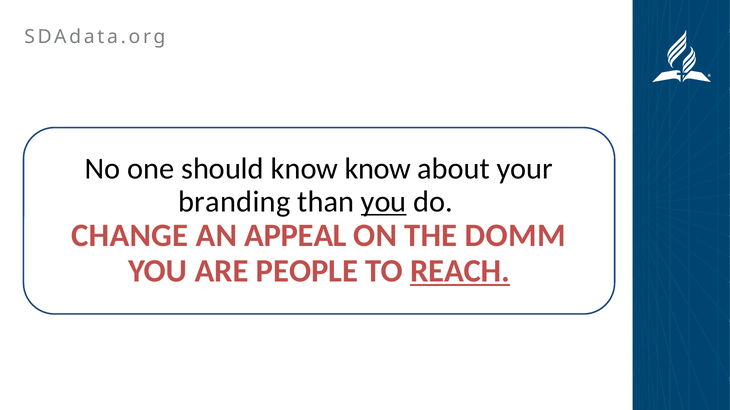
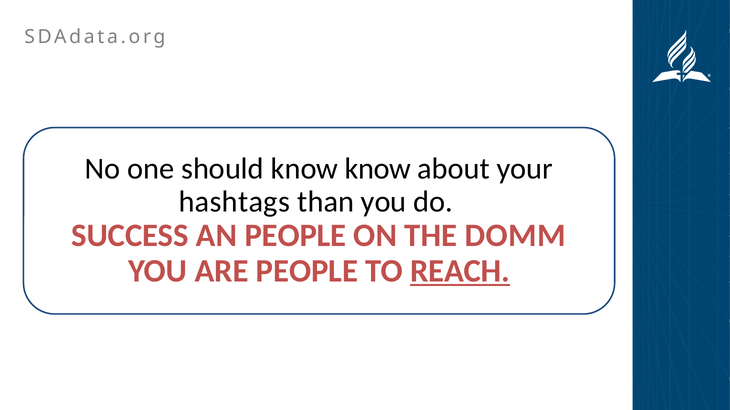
branding: branding -> hashtags
you at (384, 202) underline: present -> none
CHANGE: CHANGE -> SUCCESS
AN APPEAL: APPEAL -> PEOPLE
